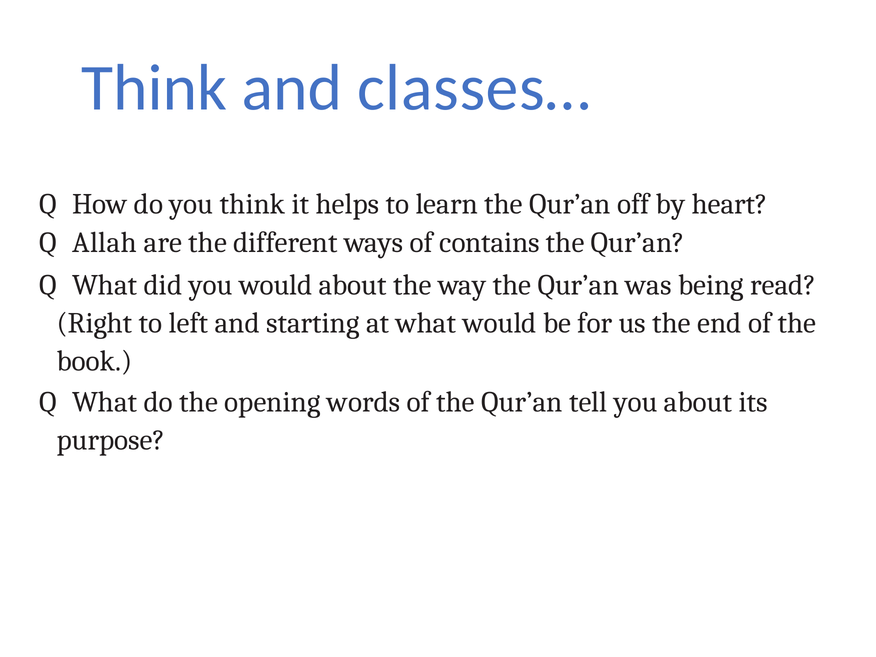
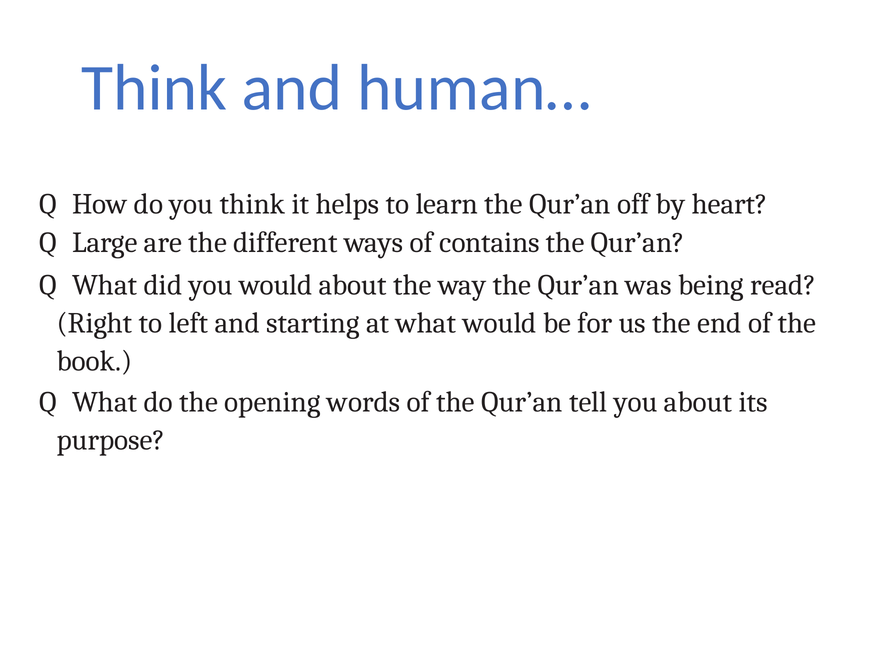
classes…: classes… -> human…
Allah: Allah -> Large
